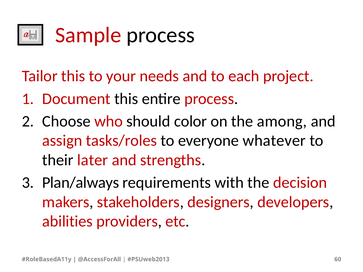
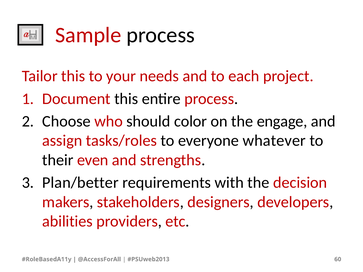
among: among -> engage
later: later -> even
Plan/always: Plan/always -> Plan/better
